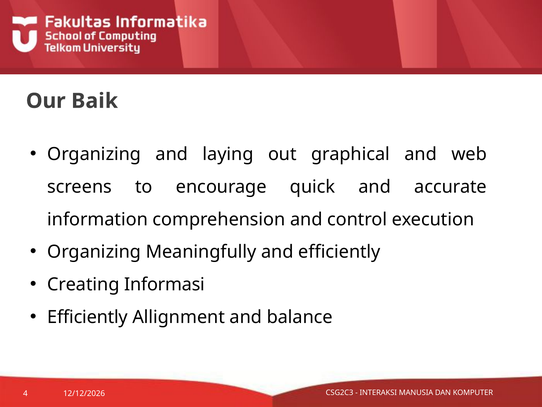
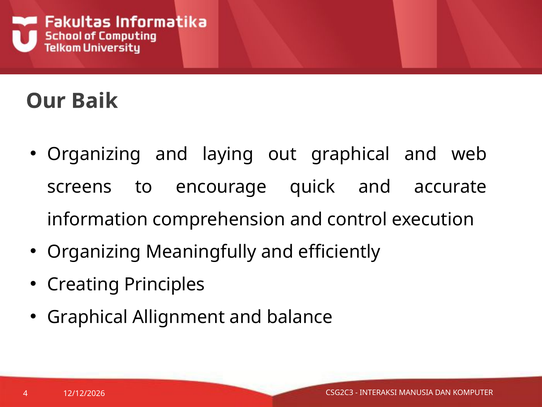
Informasi: Informasi -> Principles
Efficiently at (88, 317): Efficiently -> Graphical
